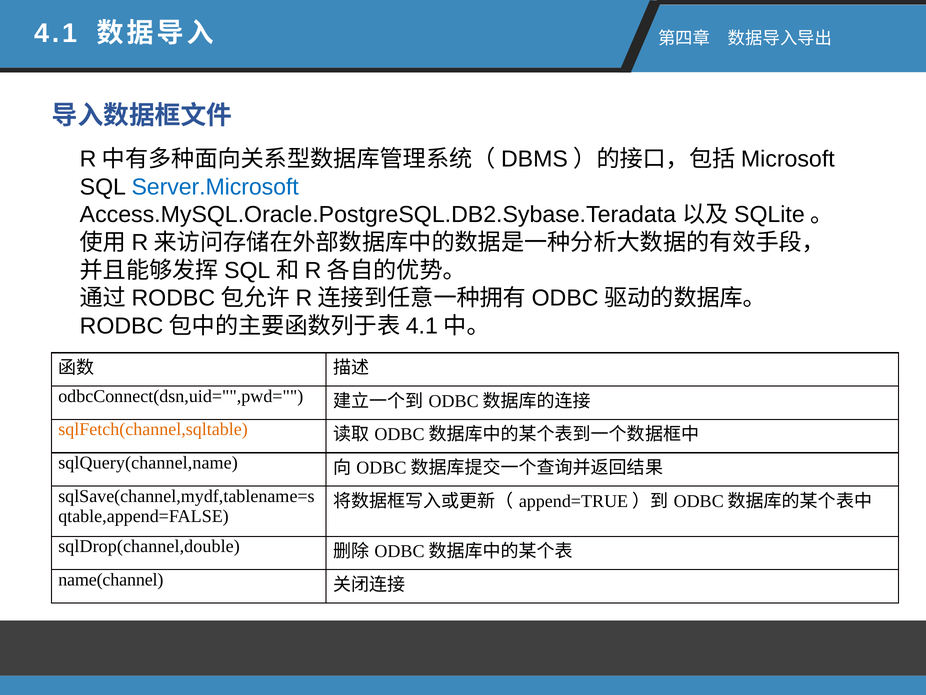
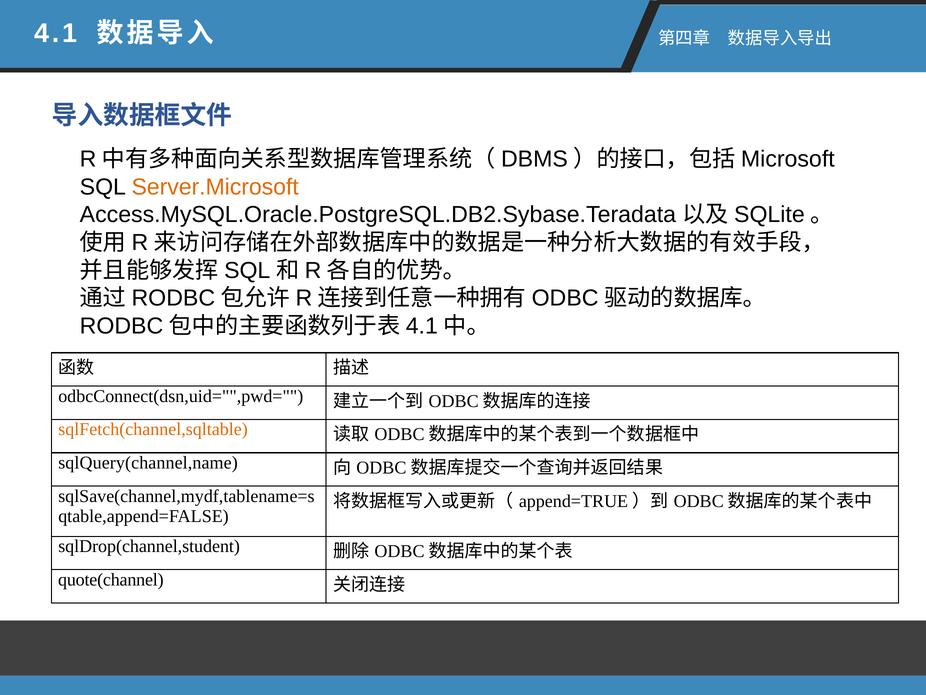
Server.Microsoft colour: blue -> orange
sqlDrop(channel,double: sqlDrop(channel,double -> sqlDrop(channel,student
name(channel: name(channel -> quote(channel
